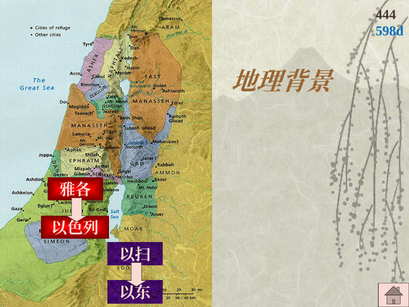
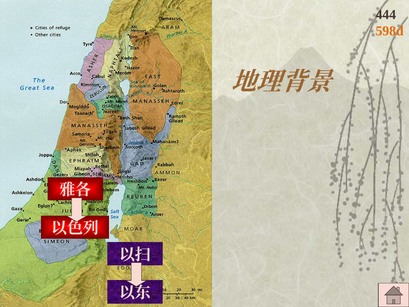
598d colour: blue -> orange
